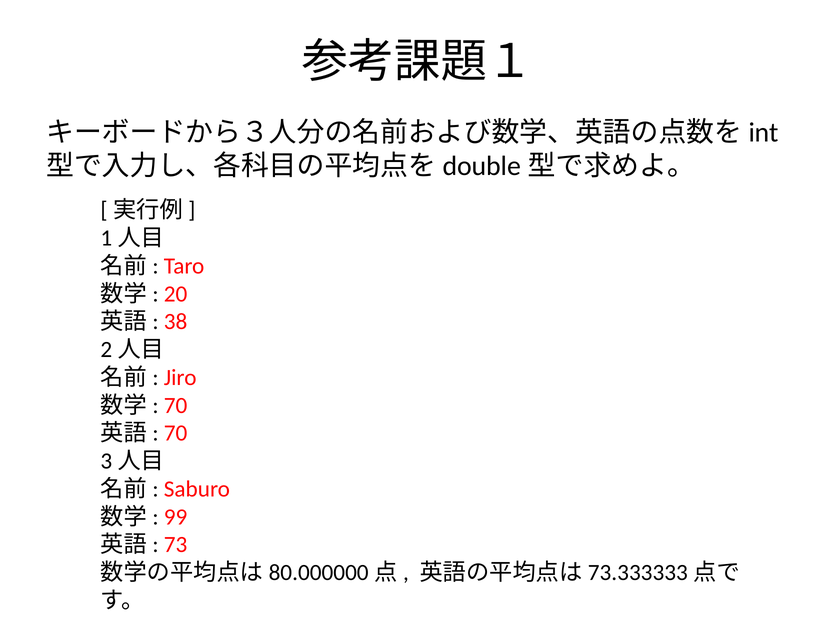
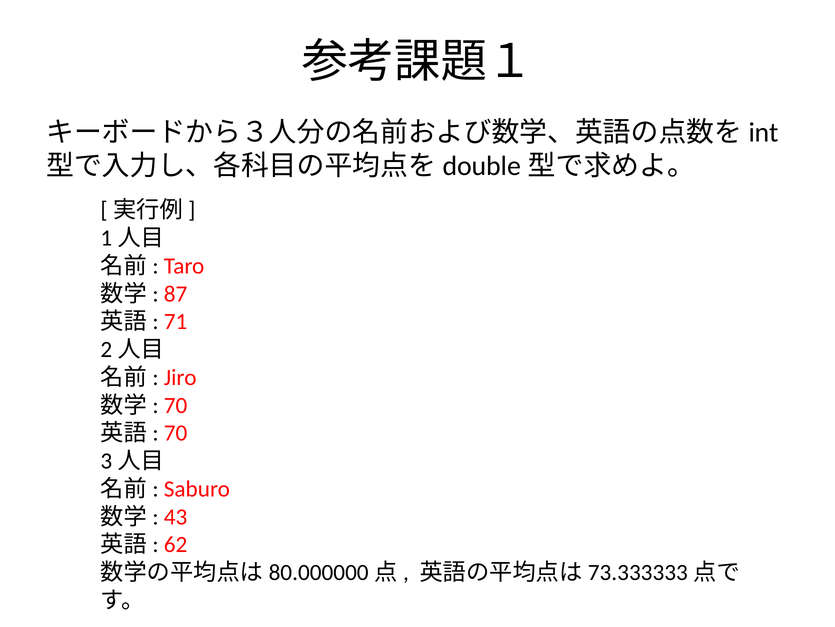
20: 20 -> 87
38: 38 -> 71
99: 99 -> 43
73: 73 -> 62
